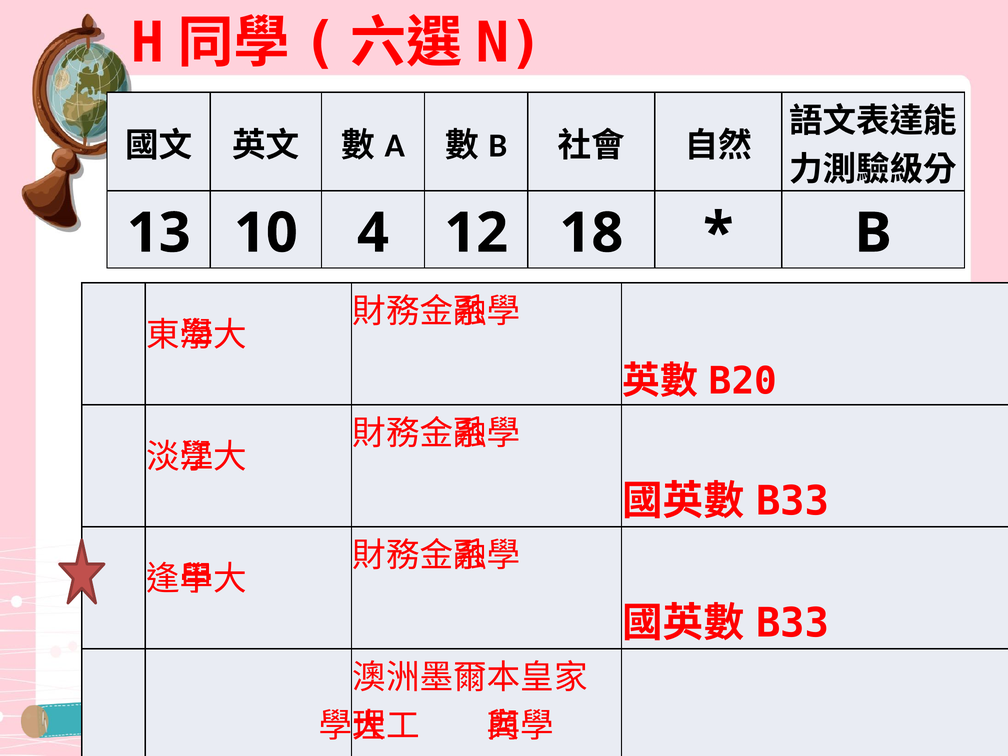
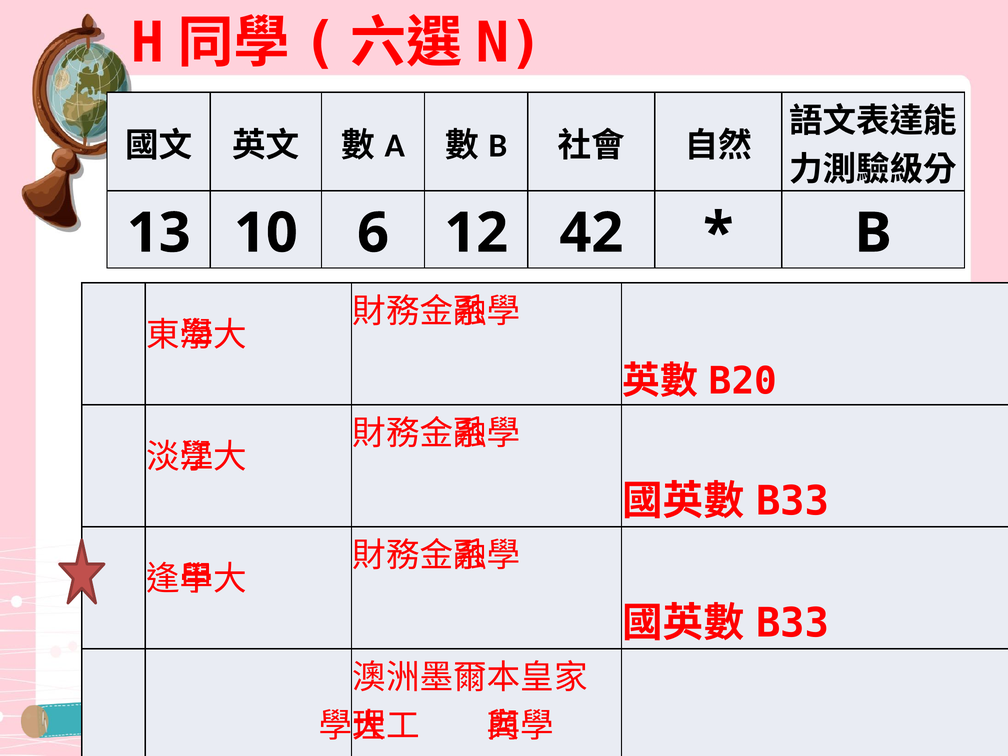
4: 4 -> 6
18: 18 -> 42
